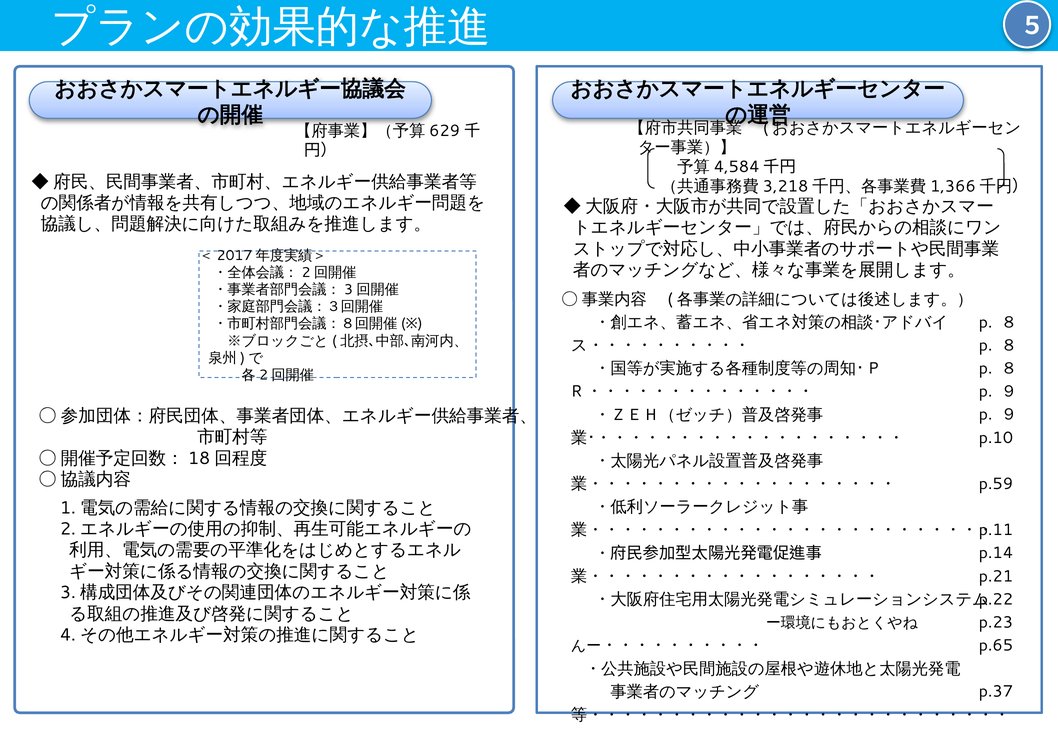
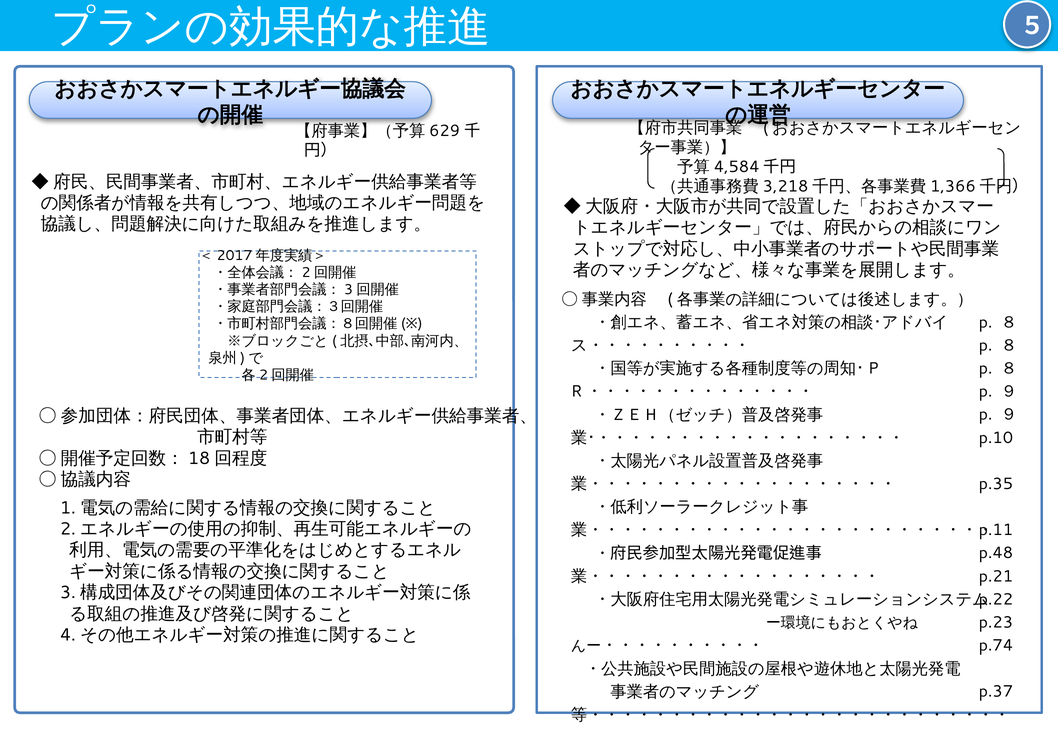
p.59: p.59 -> p.35
p.14: p.14 -> p.48
p.65: p.65 -> p.74
